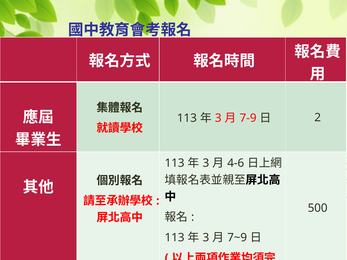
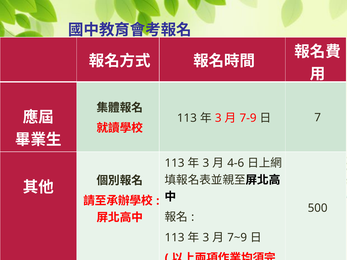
2: 2 -> 7
